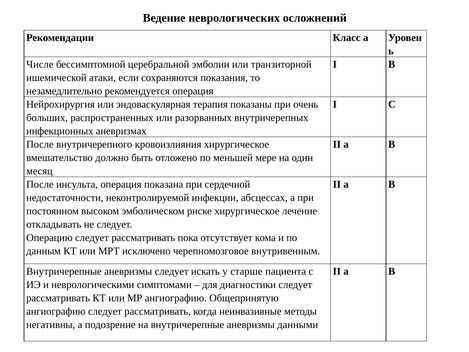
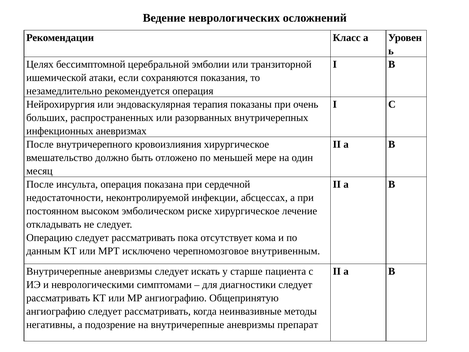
Числе: Числе -> Целях
данными: данными -> препарат
